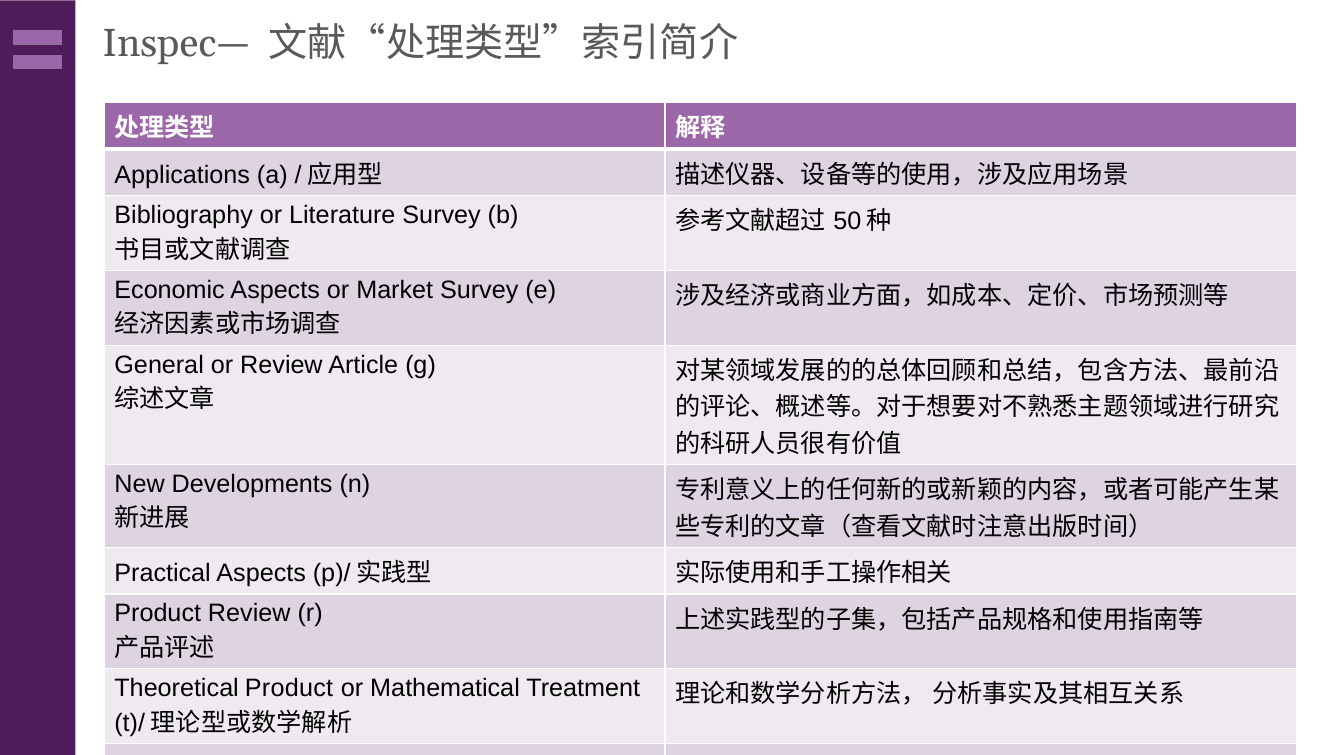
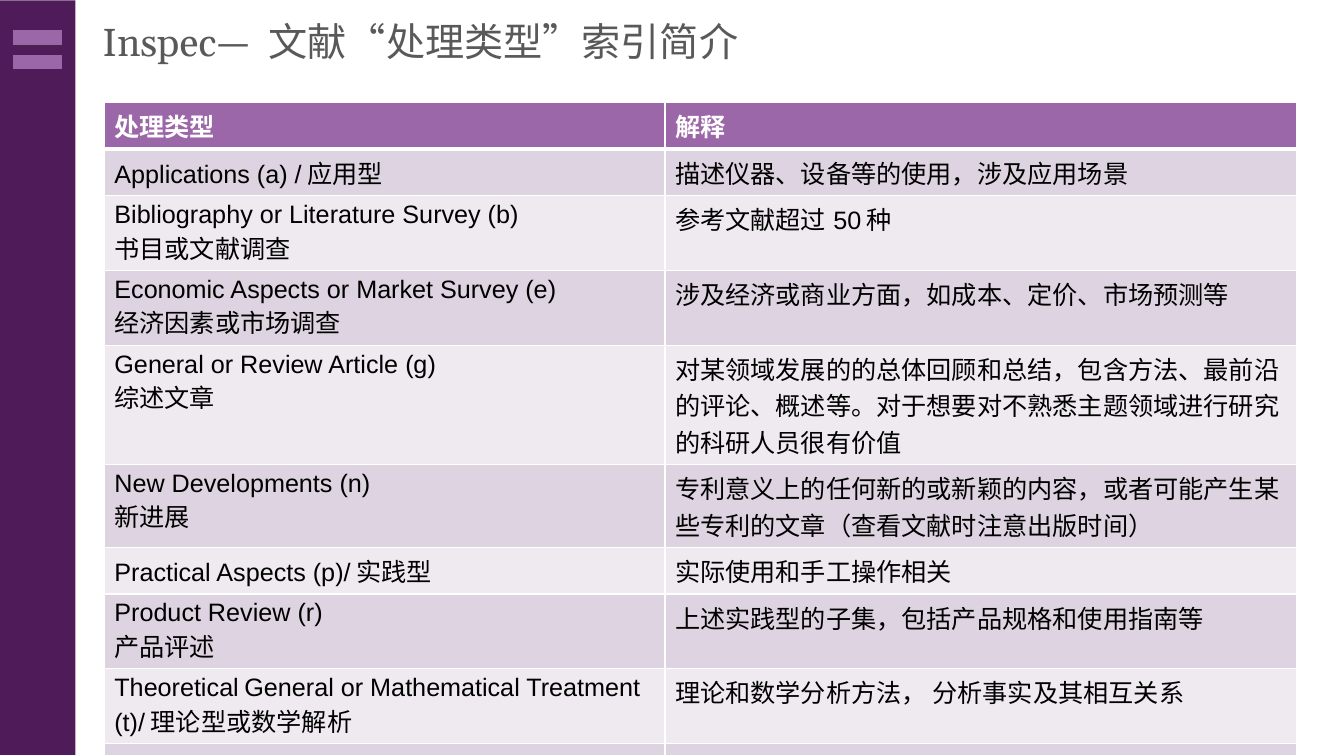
Theoretical Product: Product -> General
